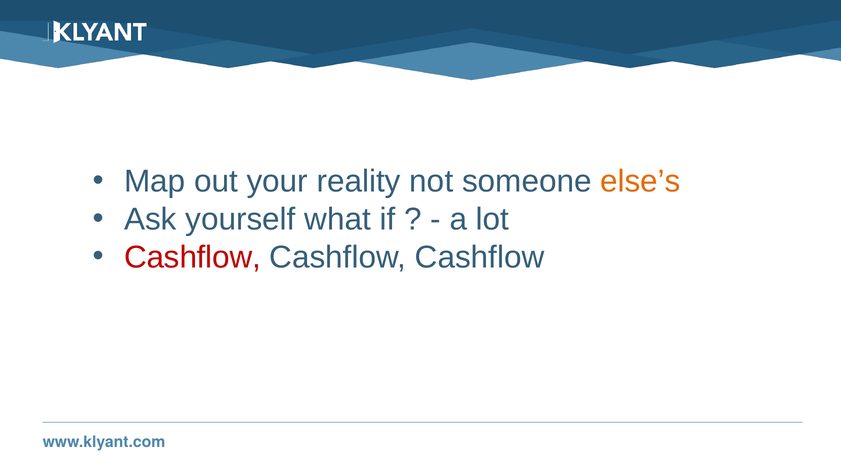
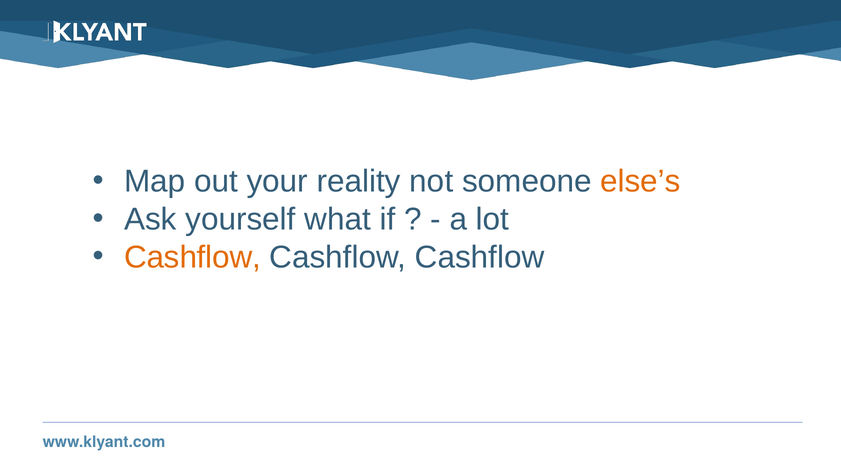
Cashflow at (192, 257) colour: red -> orange
